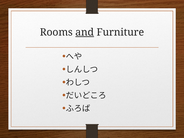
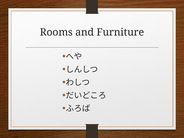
and underline: present -> none
